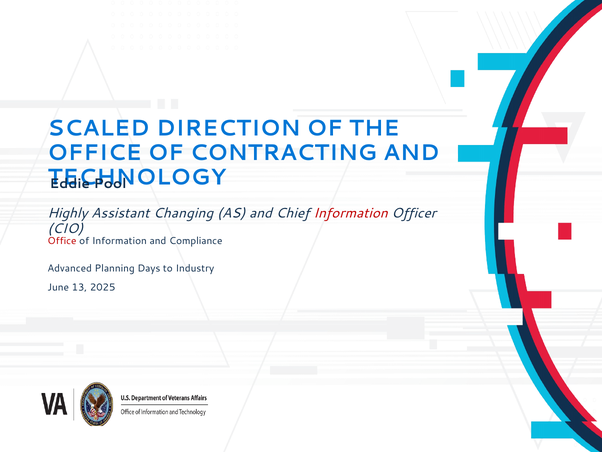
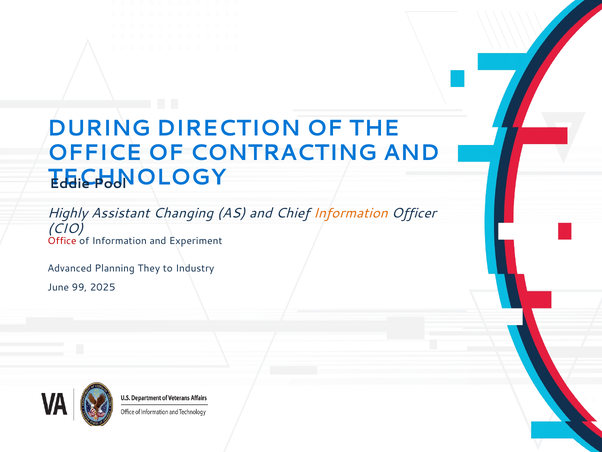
SCALED: SCALED -> DURING
Information at (351, 213) colour: red -> orange
Compliance: Compliance -> Experiment
Days: Days -> They
13: 13 -> 99
